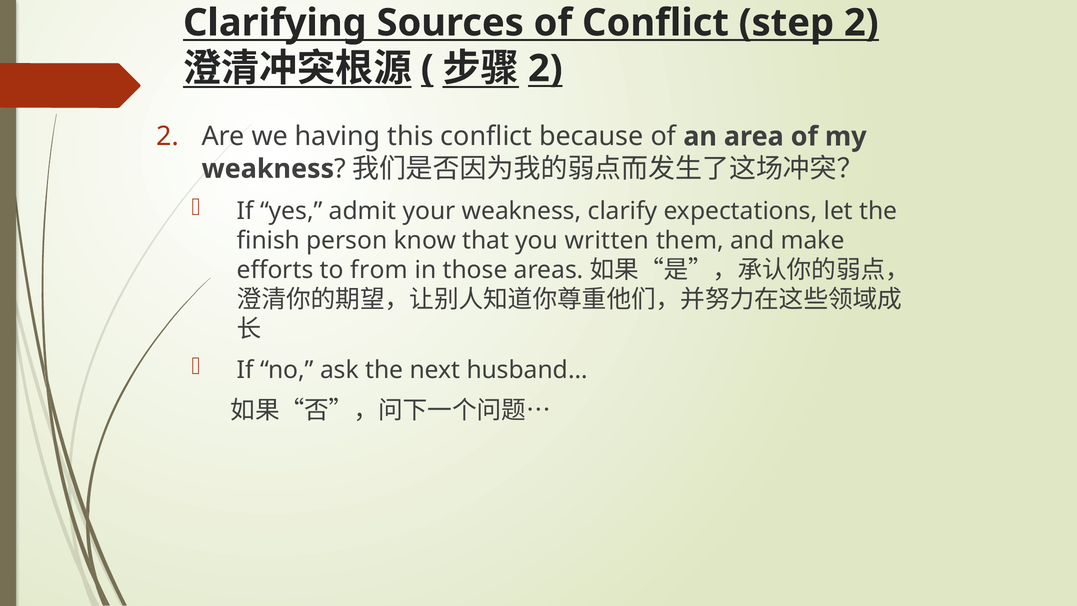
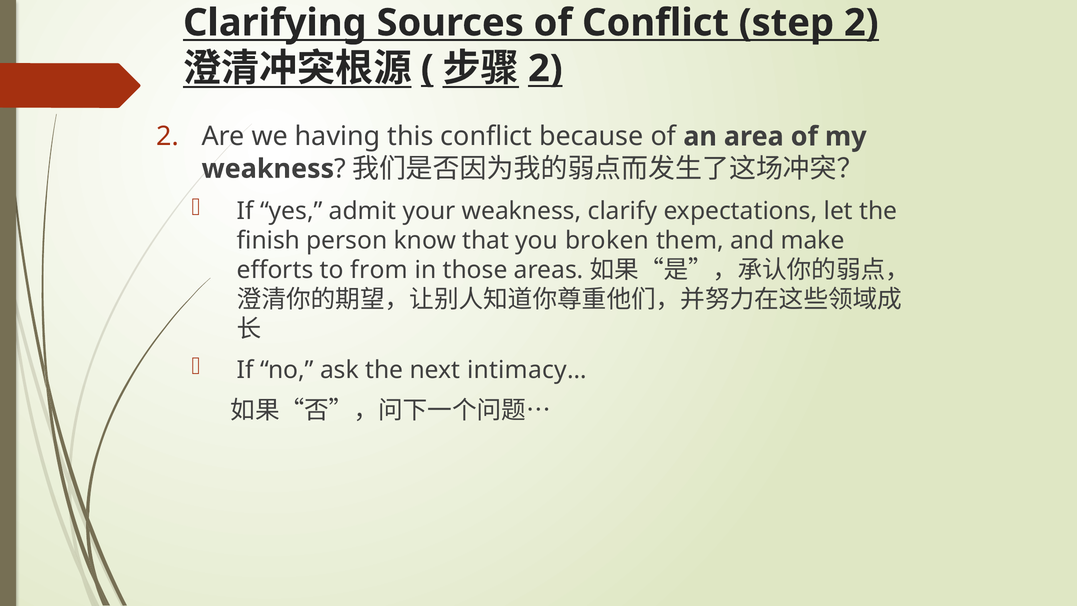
written: written -> broken
husband…: husband… -> intimacy…
